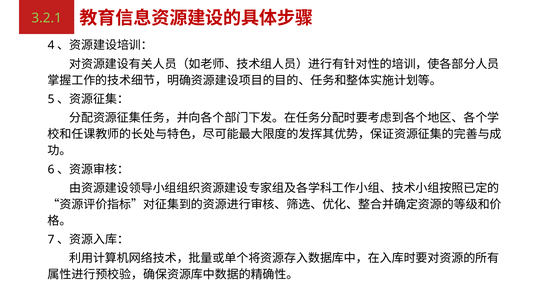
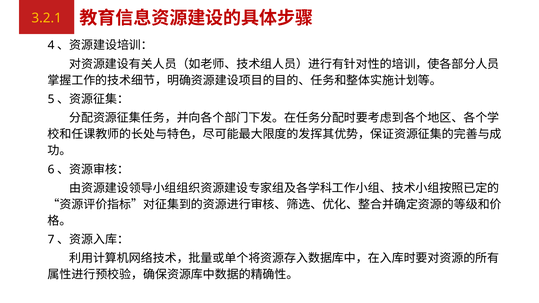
3.2.1 colour: light green -> yellow
